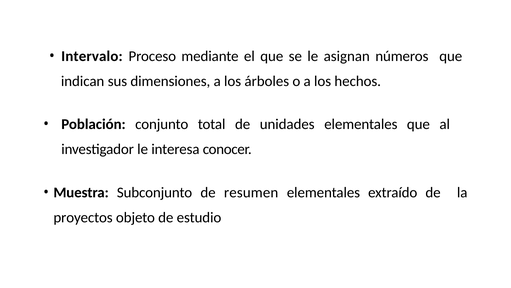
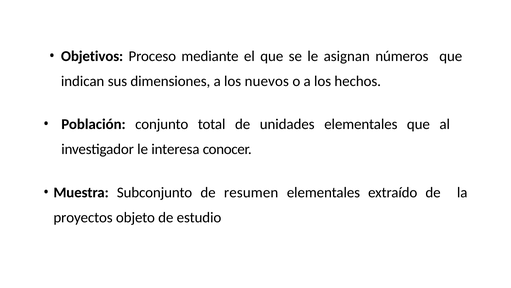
Intervalo: Intervalo -> Objetivos
árboles: árboles -> nuevos
